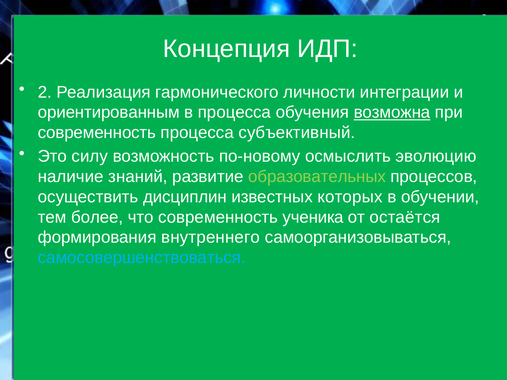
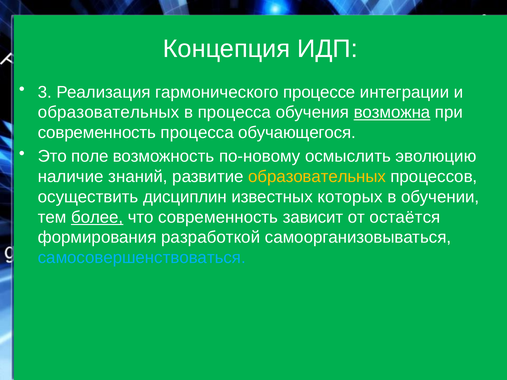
2: 2 -> 3
личности: личности -> процессе
ориентированным at (109, 112): ориентированным -> образовательных
субъективный: субъективный -> обучающегося
силу: силу -> поле
образовательных at (317, 177) colour: light green -> yellow
более underline: none -> present
ученика: ученика -> зависит
внутреннего: внутреннего -> разработкой
